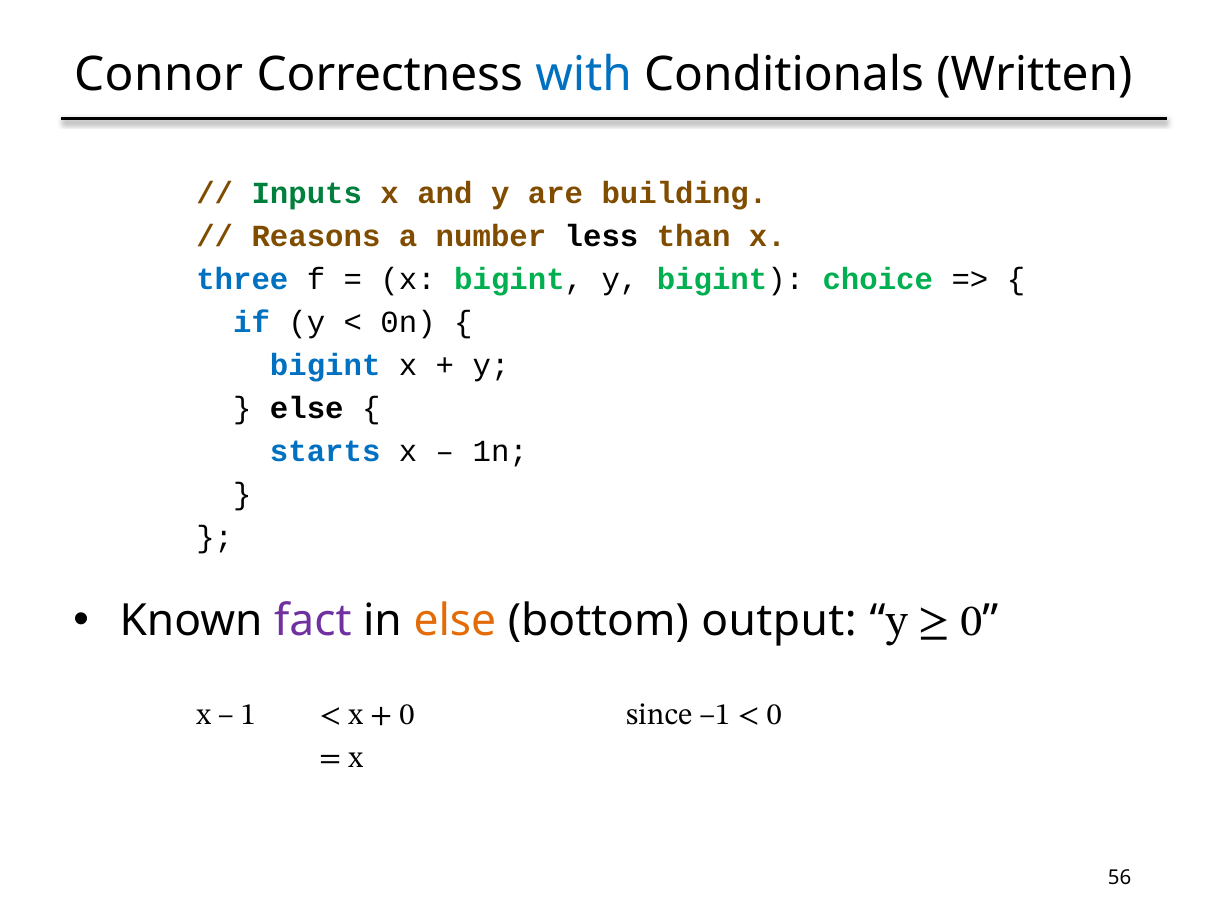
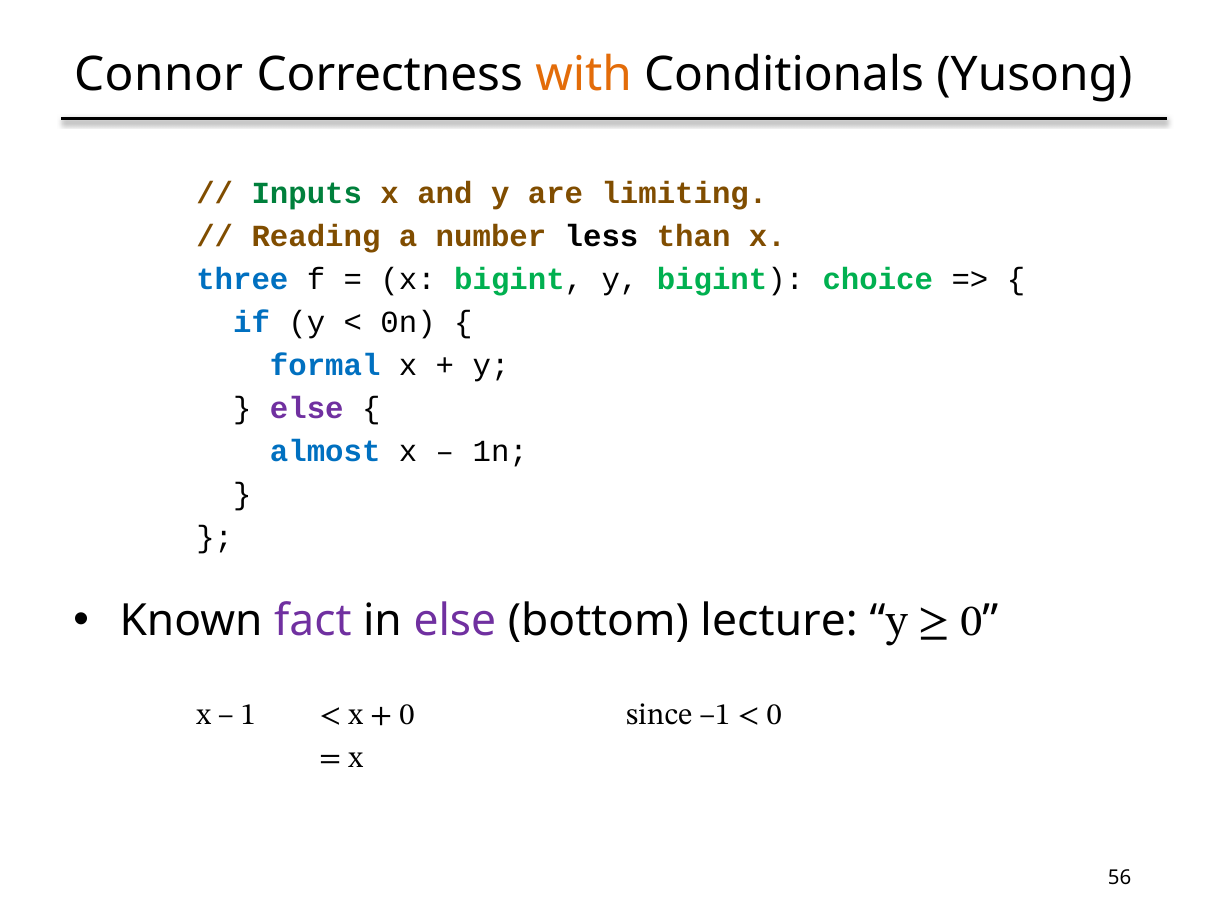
with colour: blue -> orange
Written: Written -> Yusong
building: building -> limiting
Reasons: Reasons -> Reading
bigint at (325, 366): bigint -> formal
else at (307, 409) colour: black -> purple
starts: starts -> almost
else at (455, 621) colour: orange -> purple
output: output -> lecture
